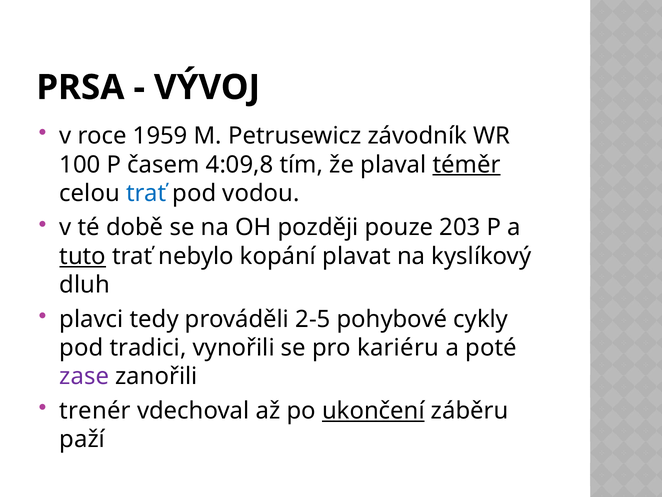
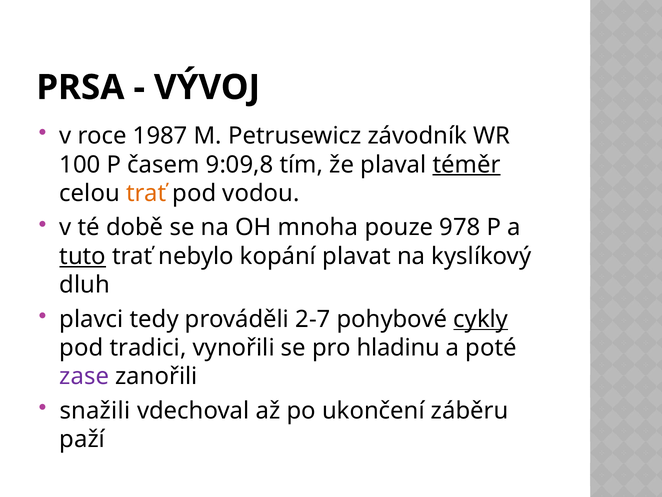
1959: 1959 -> 1987
4:09,8: 4:09,8 -> 9:09,8
trať at (146, 193) colour: blue -> orange
později: později -> mnoha
203: 203 -> 978
2-5: 2-5 -> 2-7
cykly underline: none -> present
kariéru: kariéru -> hladinu
trenér: trenér -> snažili
ukončení underline: present -> none
